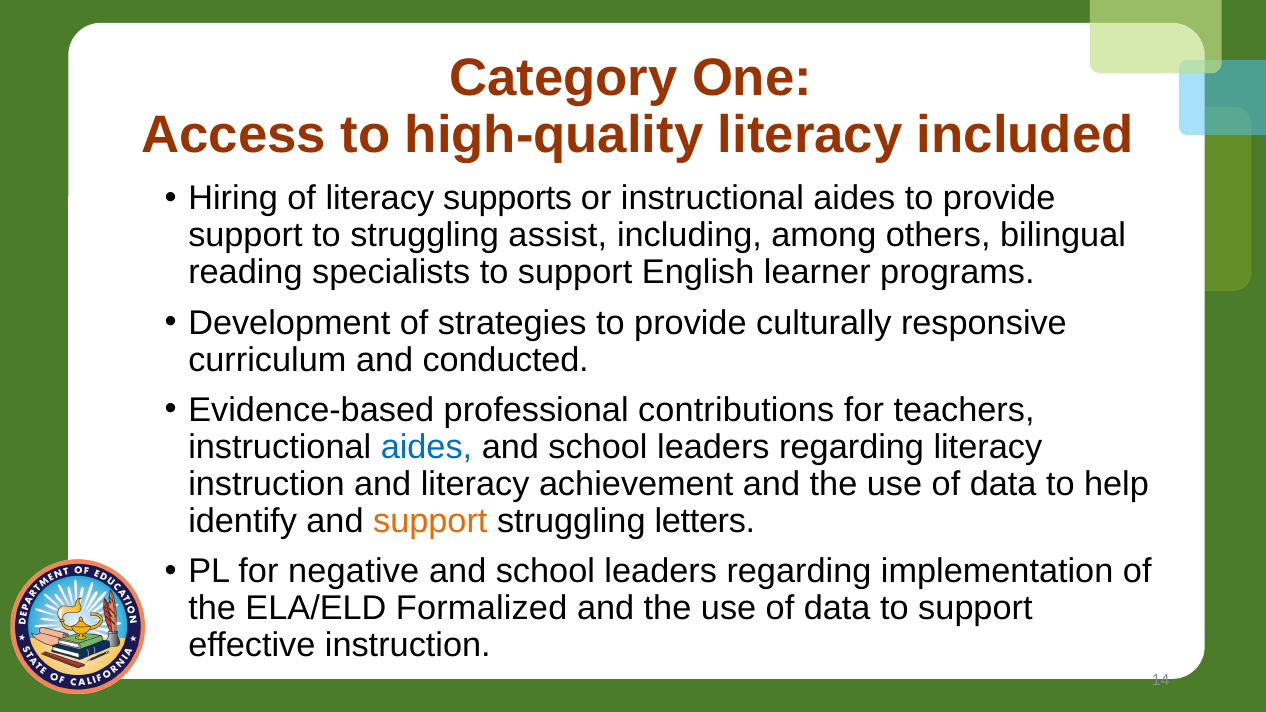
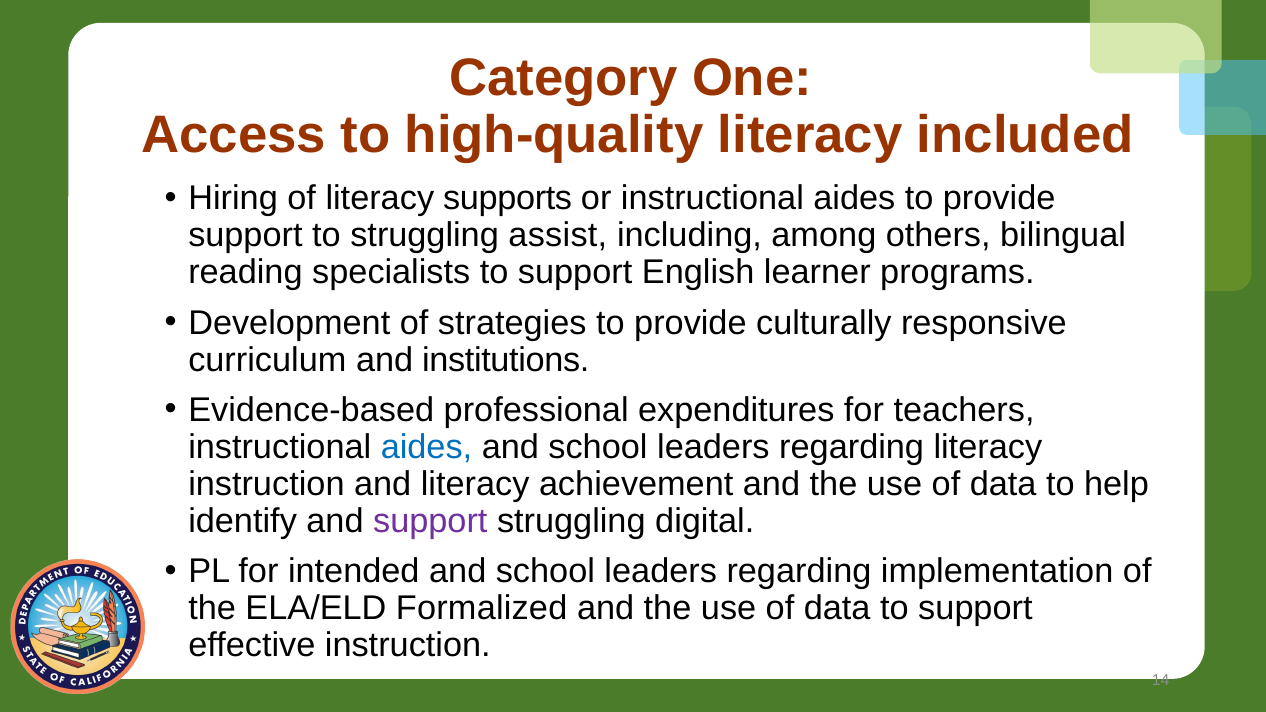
conducted: conducted -> institutions
contributions: contributions -> expenditures
support at (430, 521) colour: orange -> purple
letters: letters -> digital
negative: negative -> intended
